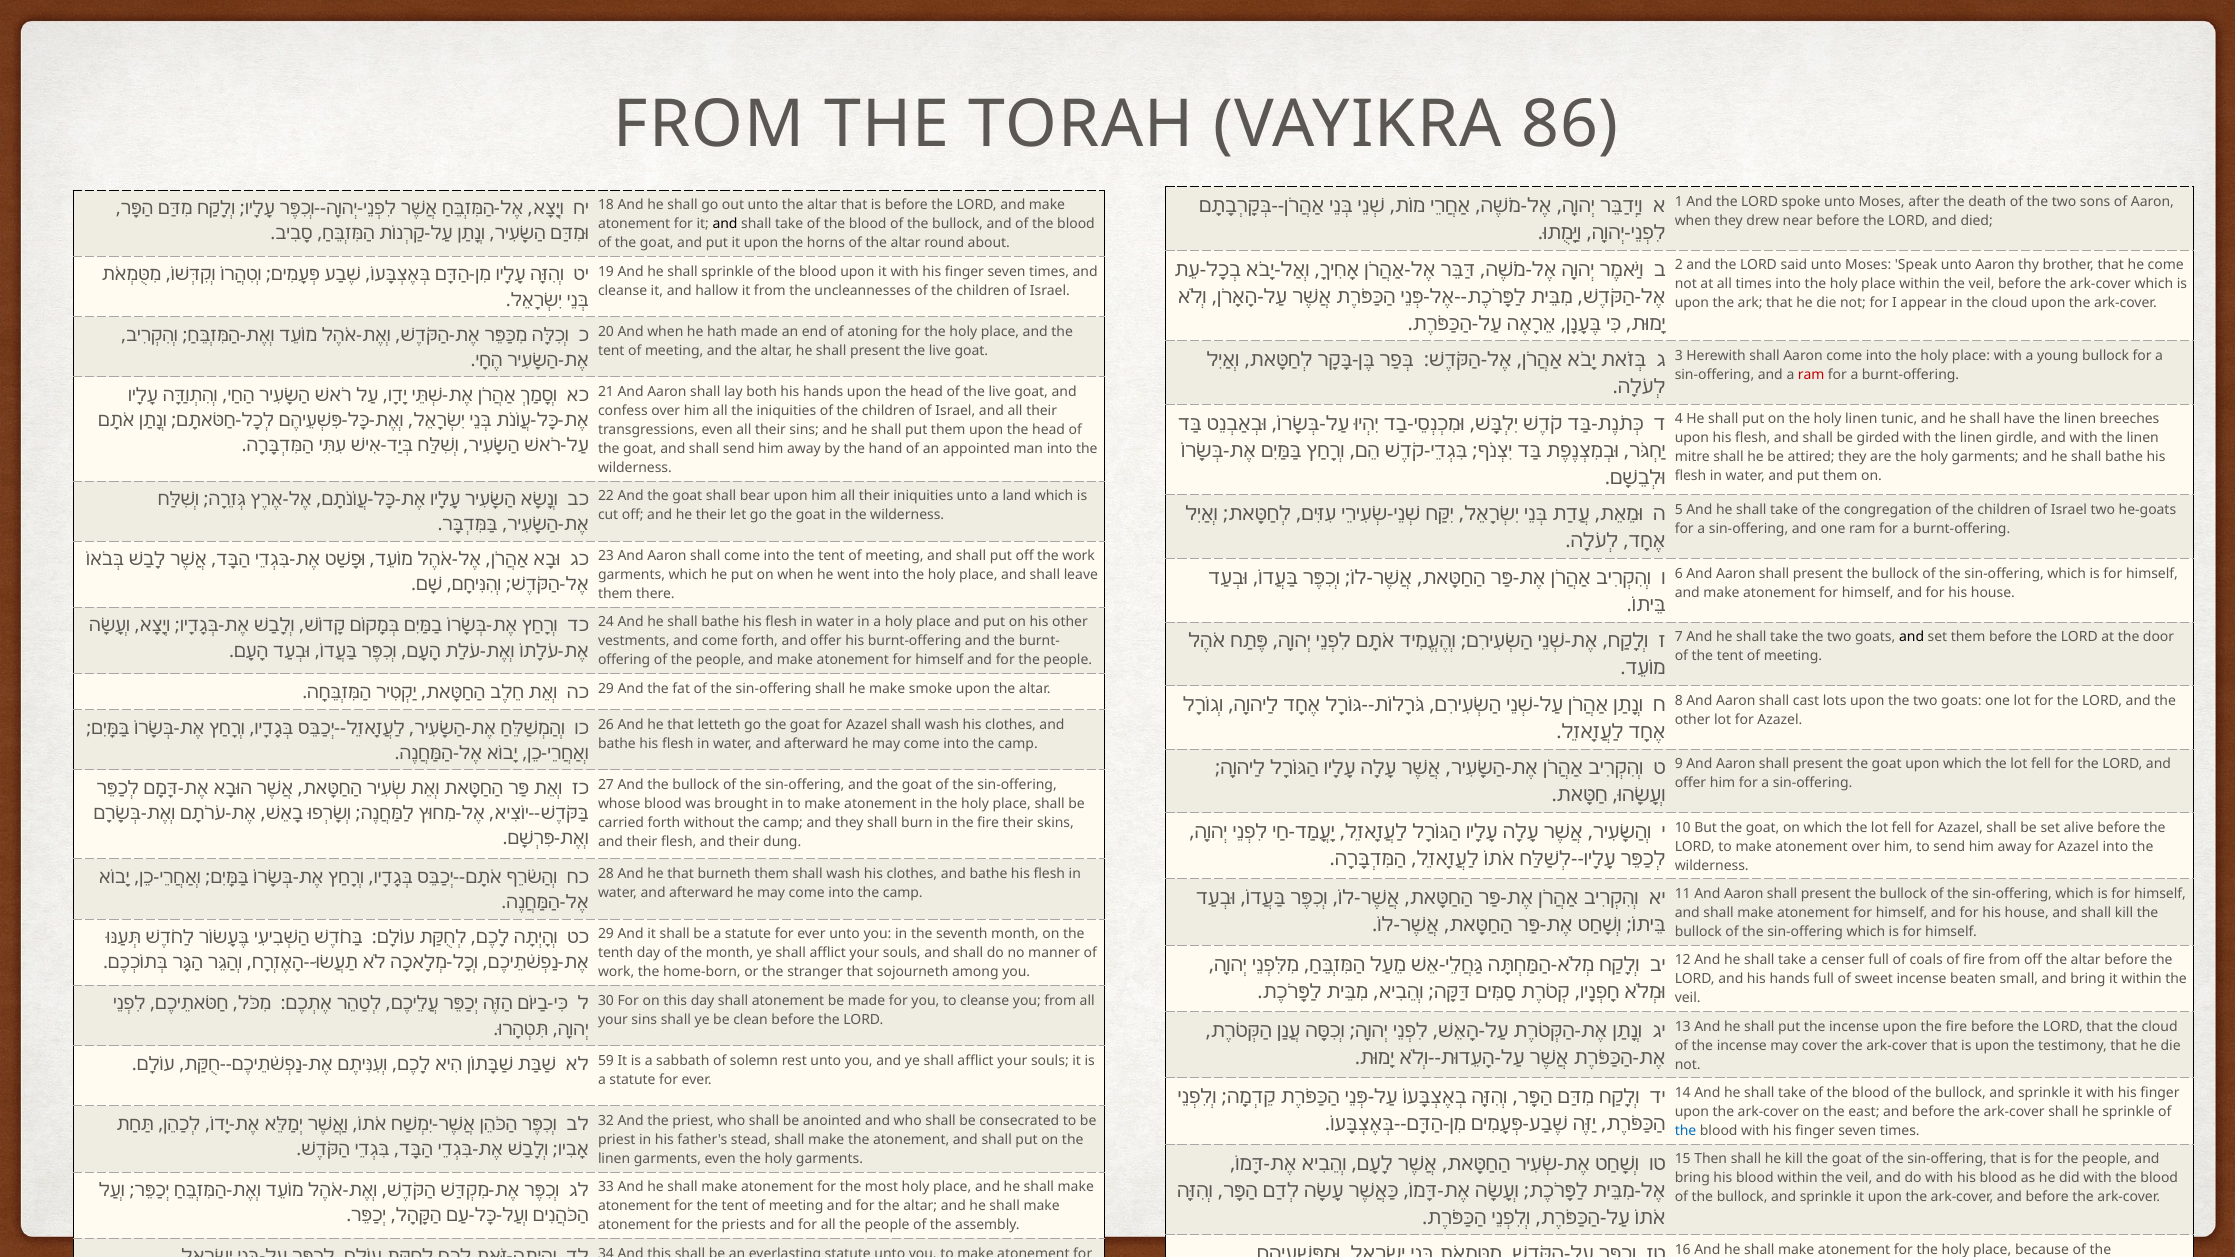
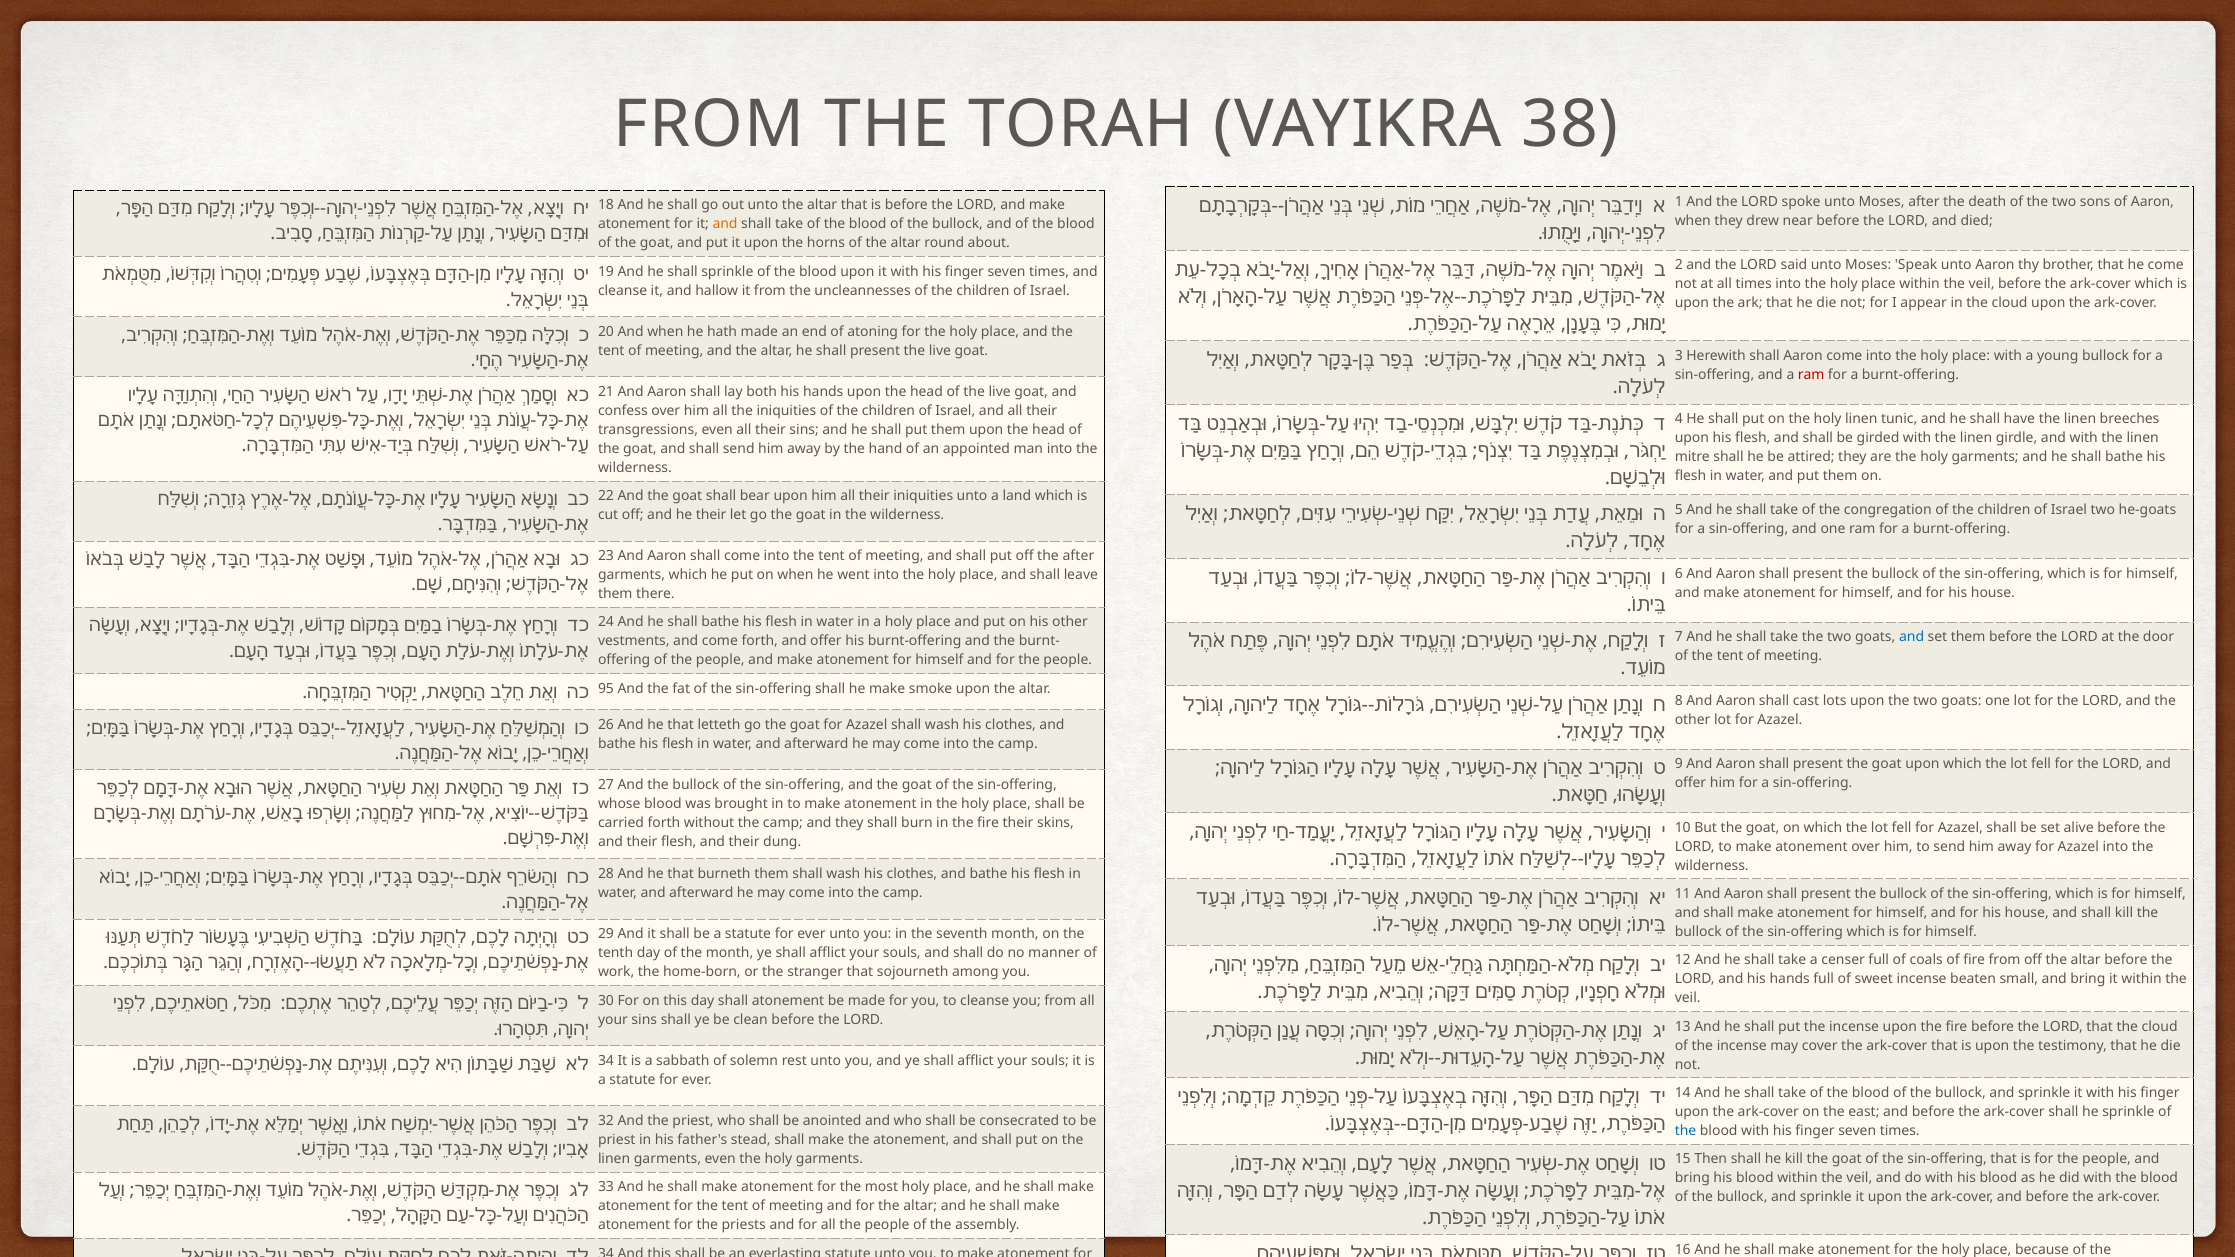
86: 86 -> 38
and at (725, 224) colour: black -> orange
the work: work -> after
and at (1912, 637) colour: black -> blue
29 at (606, 689): 29 -> 95
59 at (606, 1061): 59 -> 34
